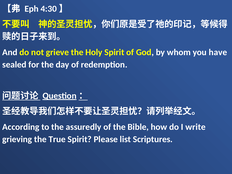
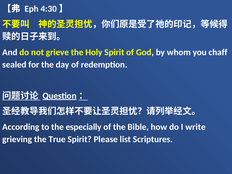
have: have -> chaff
assuredly: assuredly -> especially
